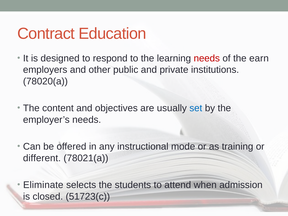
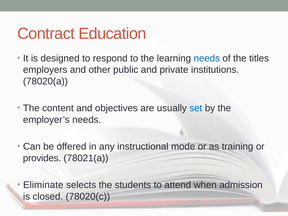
needs at (207, 58) colour: red -> blue
earn: earn -> titles
different: different -> provides
51723(c: 51723(c -> 78020(c
